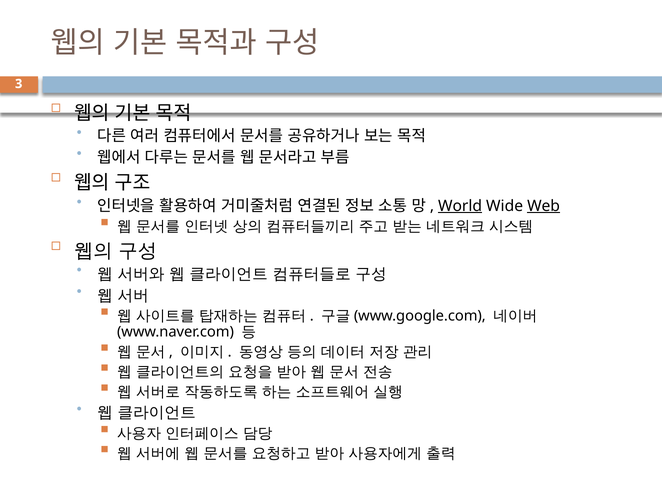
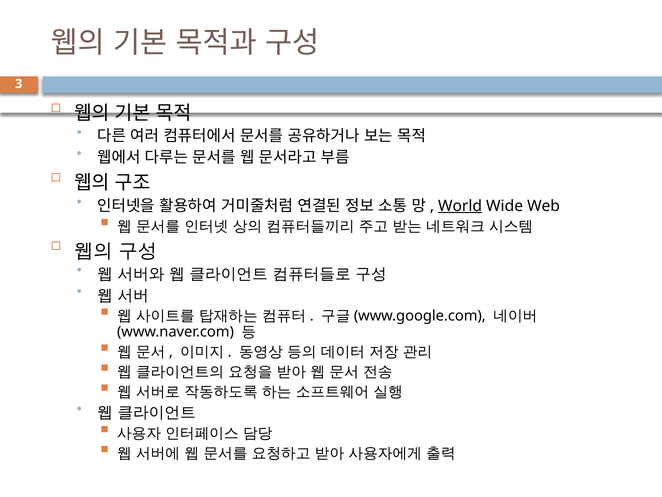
Web underline: present -> none
